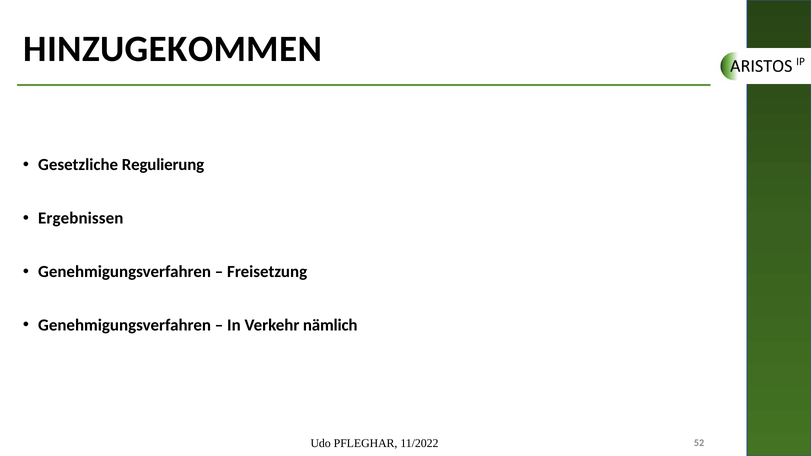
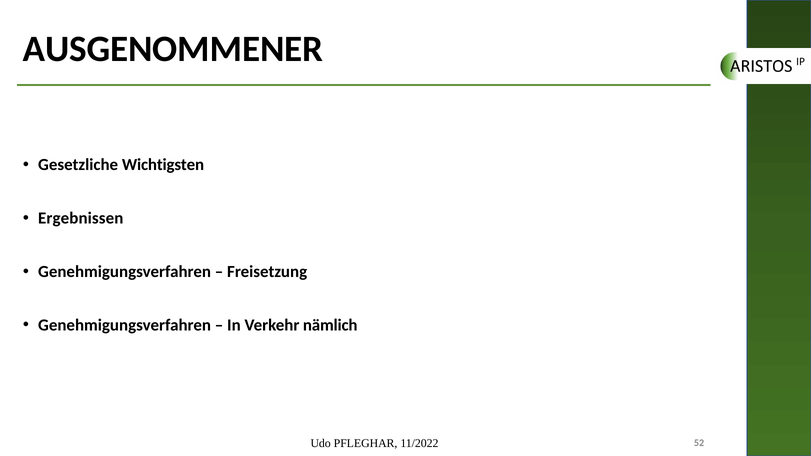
HINZUGEKOMMEN: HINZUGEKOMMEN -> AUSGENOMMENER
Regulierung: Regulierung -> Wichtigsten
